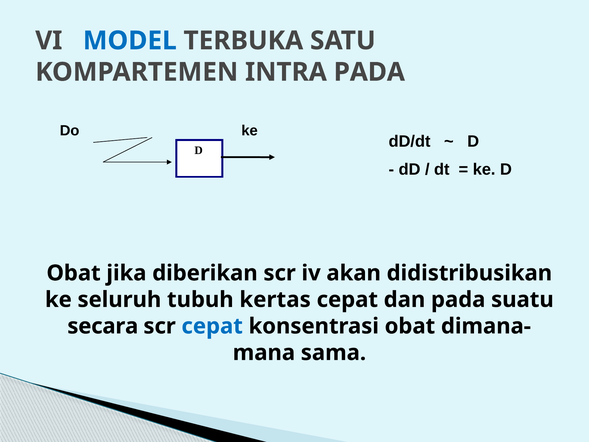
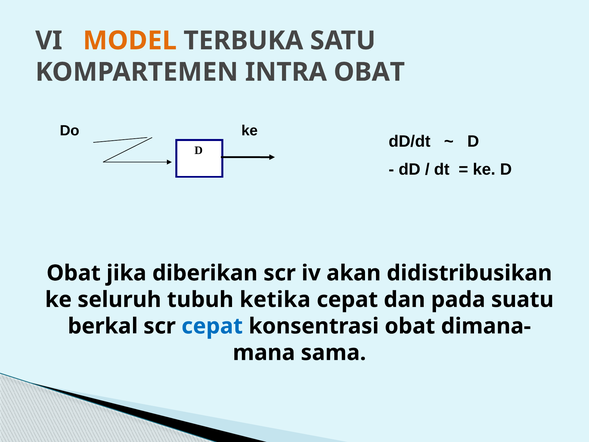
MODEL colour: blue -> orange
INTRA PADA: PADA -> OBAT
kertas: kertas -> ketika
secara: secara -> berkal
